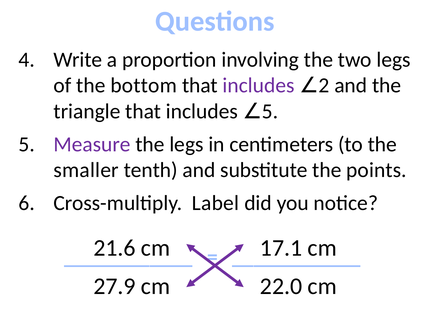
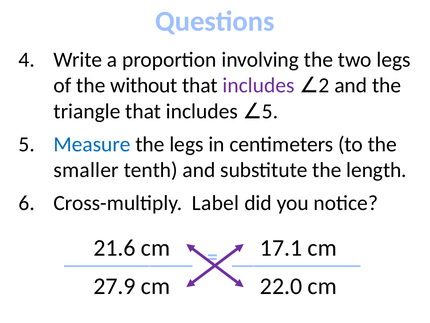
the bottom: bottom -> without
Measure colour: purple -> blue
points: points -> length
